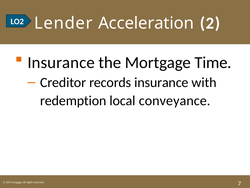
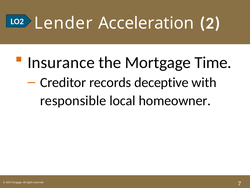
records insurance: insurance -> deceptive
redemption: redemption -> responsible
conveyance: conveyance -> homeowner
